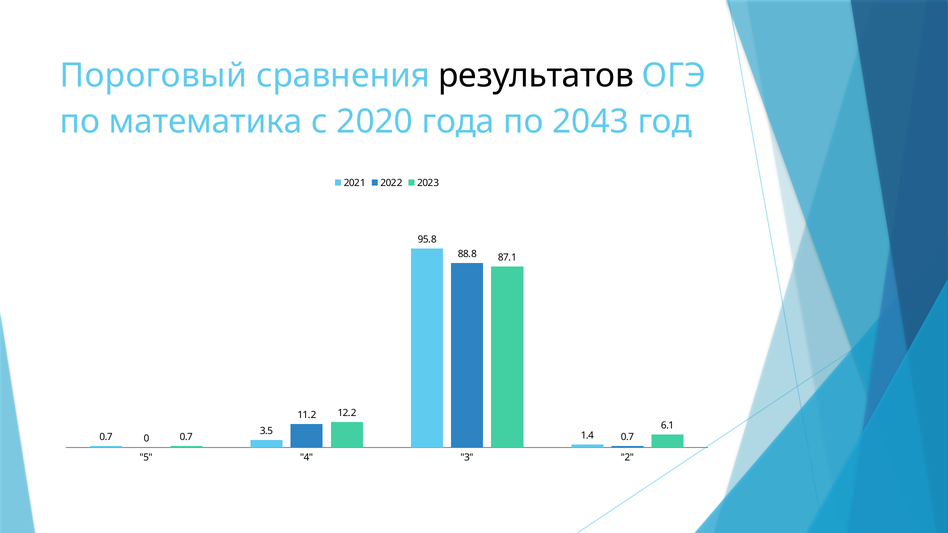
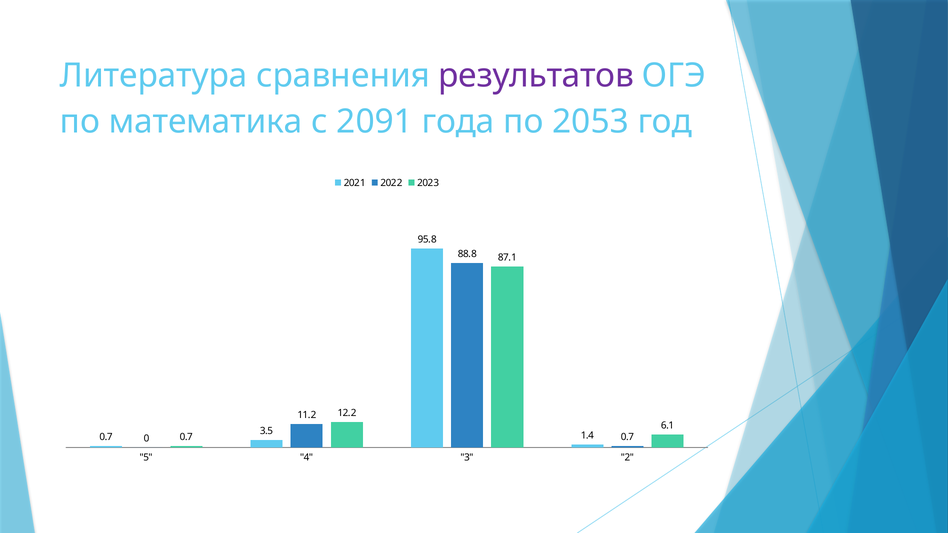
Пороговый: Пороговый -> Литература
результатов colour: black -> purple
2020: 2020 -> 2091
2043: 2043 -> 2053
